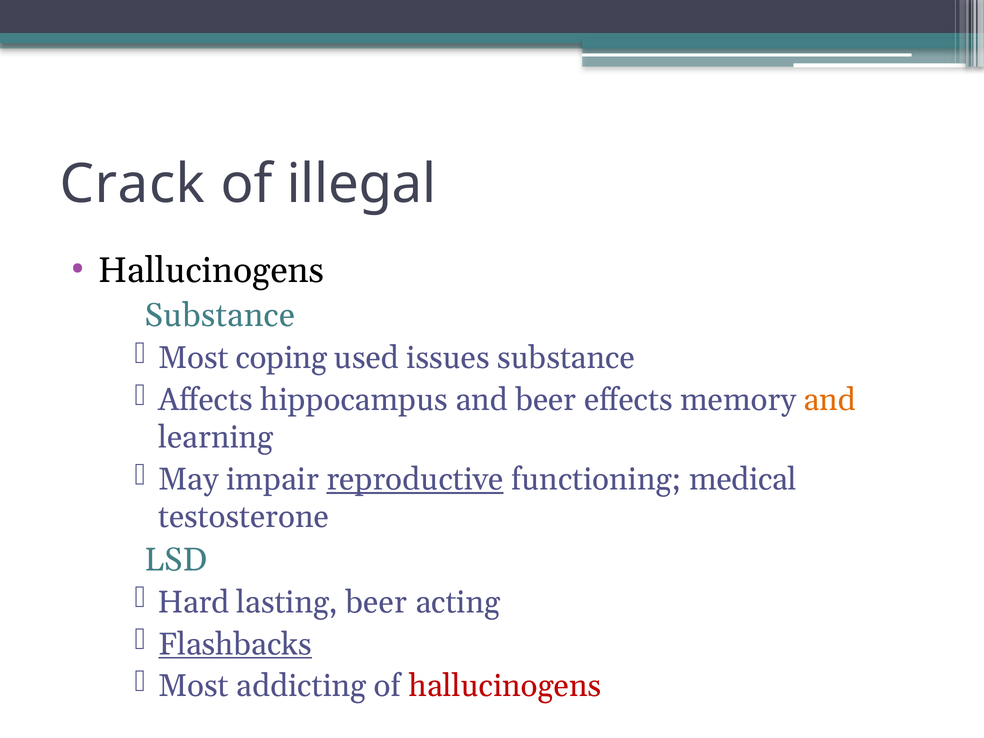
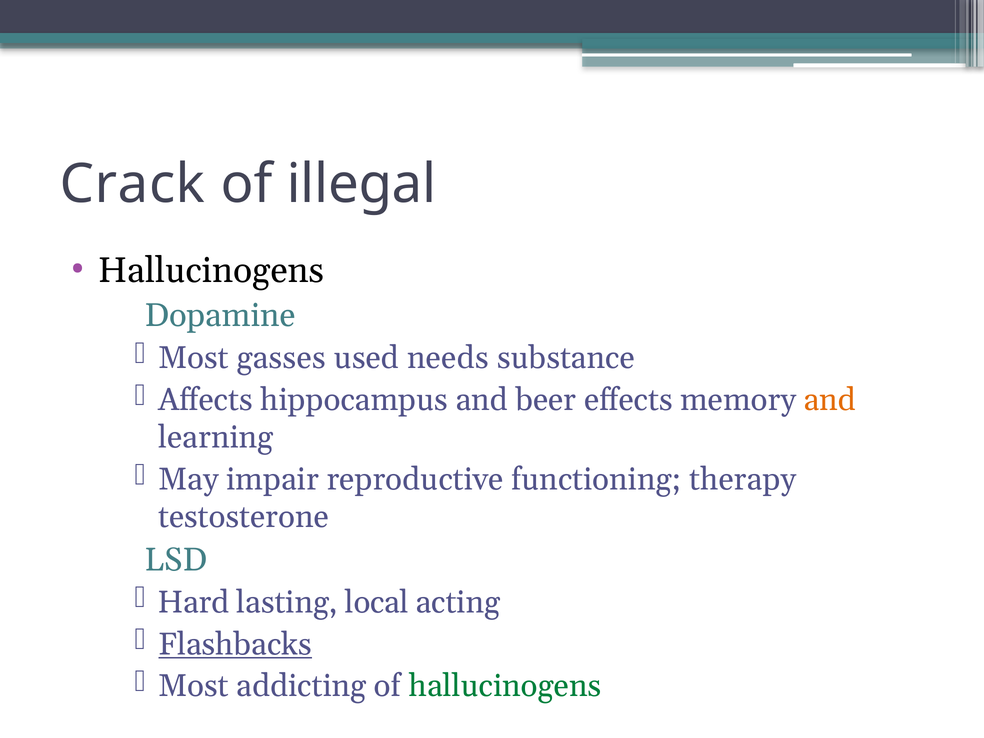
Substance at (220, 316): Substance -> Dopamine
coping: coping -> gasses
issues: issues -> needs
reproductive underline: present -> none
medical: medical -> therapy
lasting beer: beer -> local
hallucinogens at (505, 686) colour: red -> green
